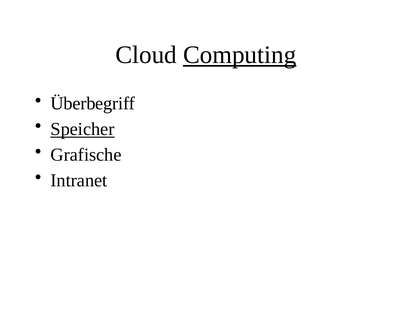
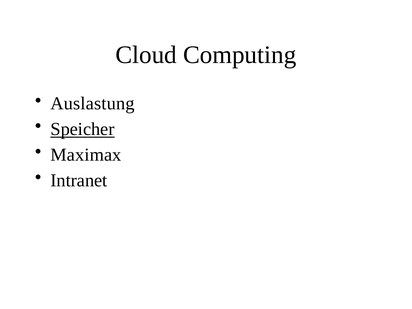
Computing underline: present -> none
Überbegriff: Überbegriff -> Auslastung
Grafische: Grafische -> Maximax
